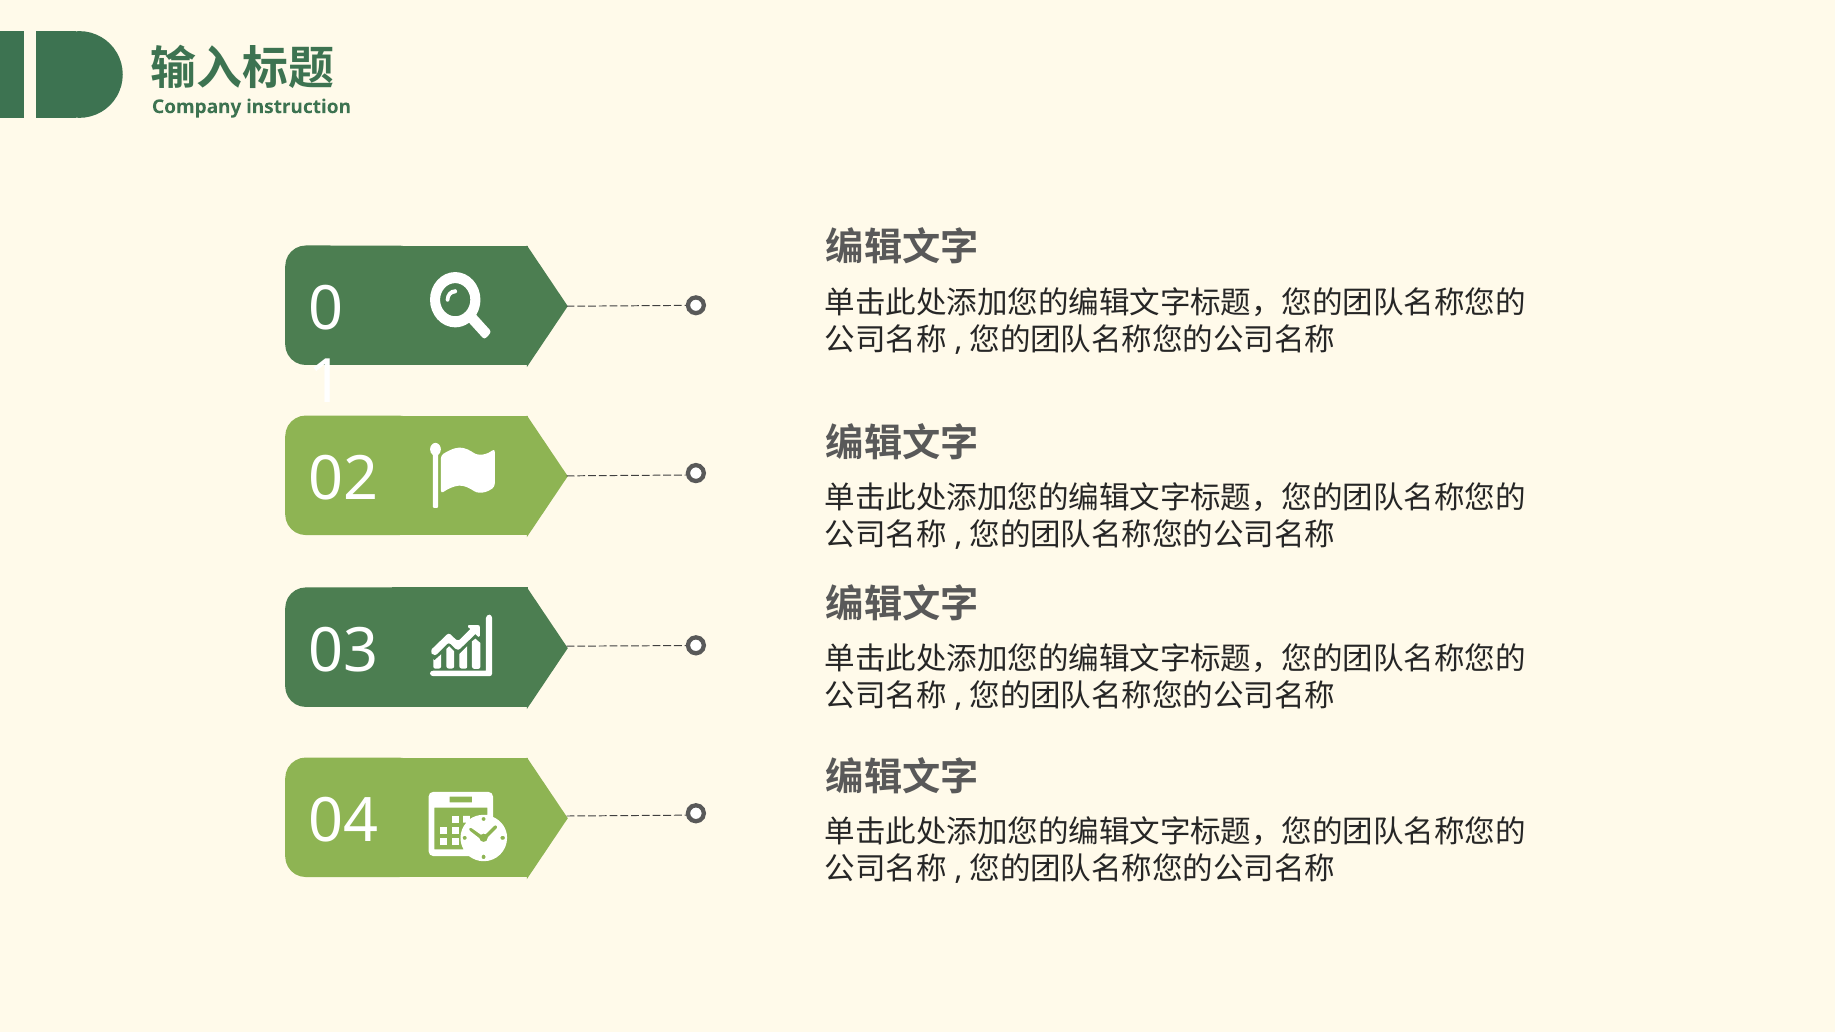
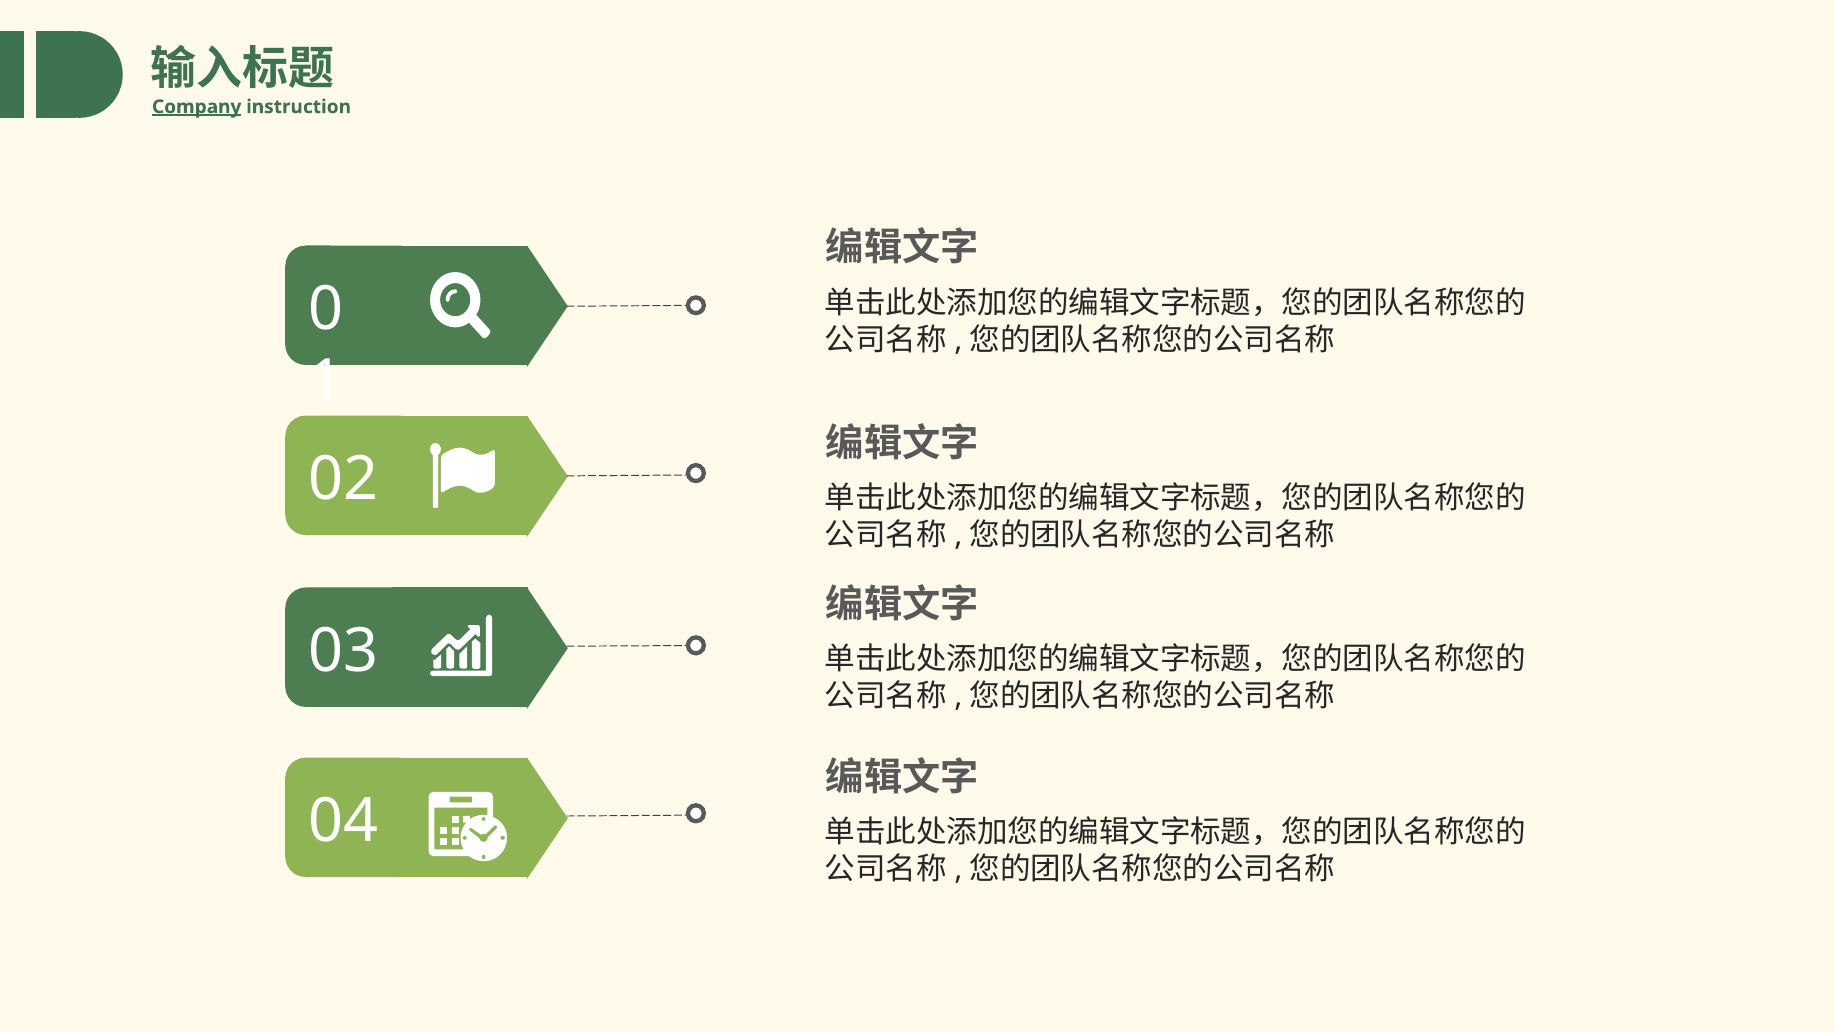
Company underline: none -> present
